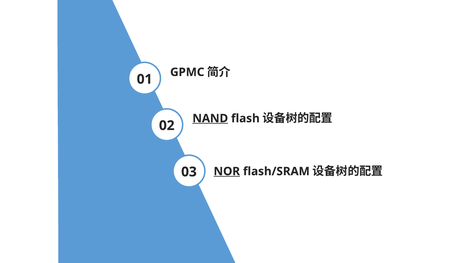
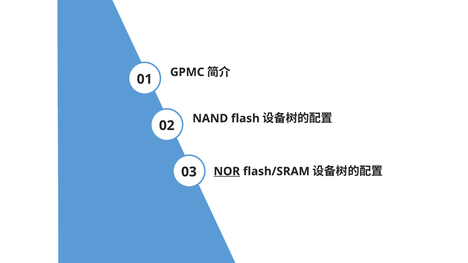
NAND underline: present -> none
